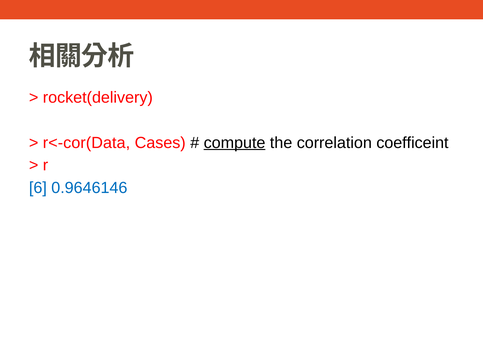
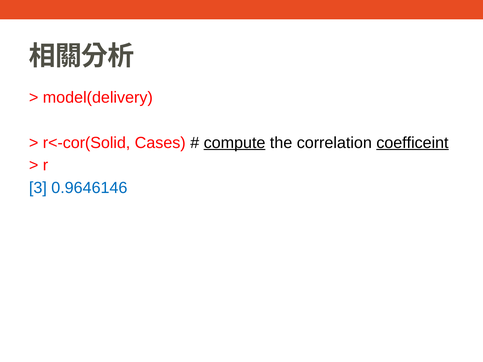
rocket(delivery: rocket(delivery -> model(delivery
r<-cor(Data: r<-cor(Data -> r<-cor(Solid
coefficeint underline: none -> present
6: 6 -> 3
